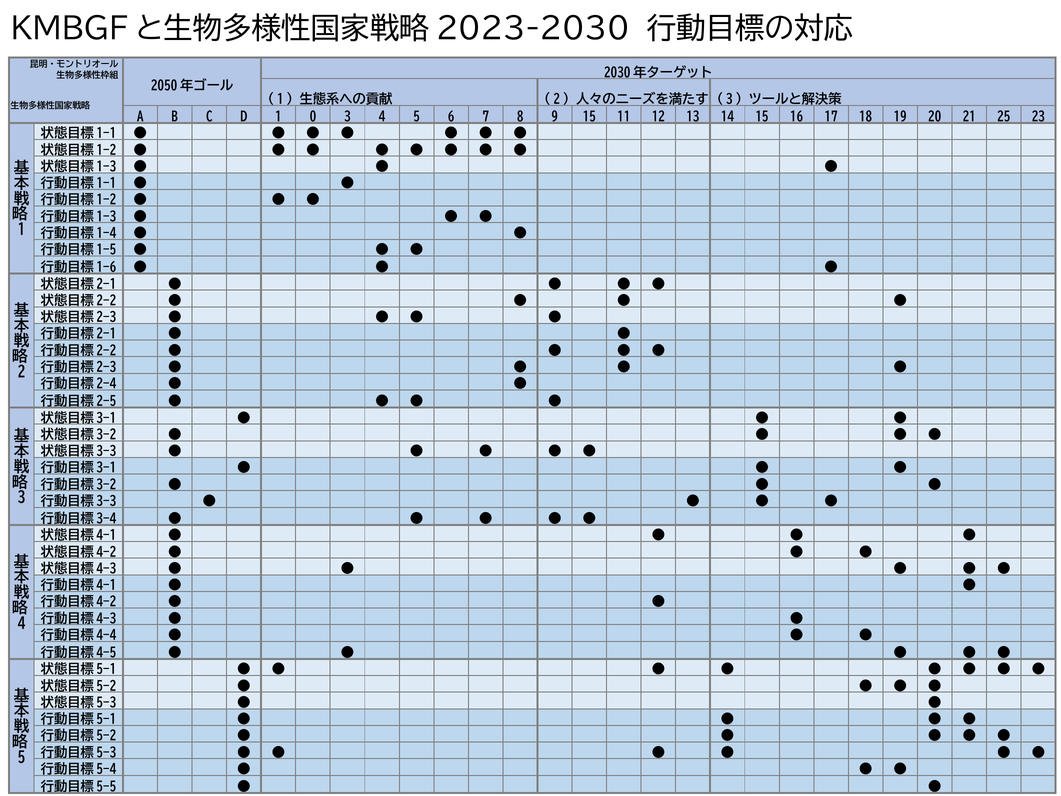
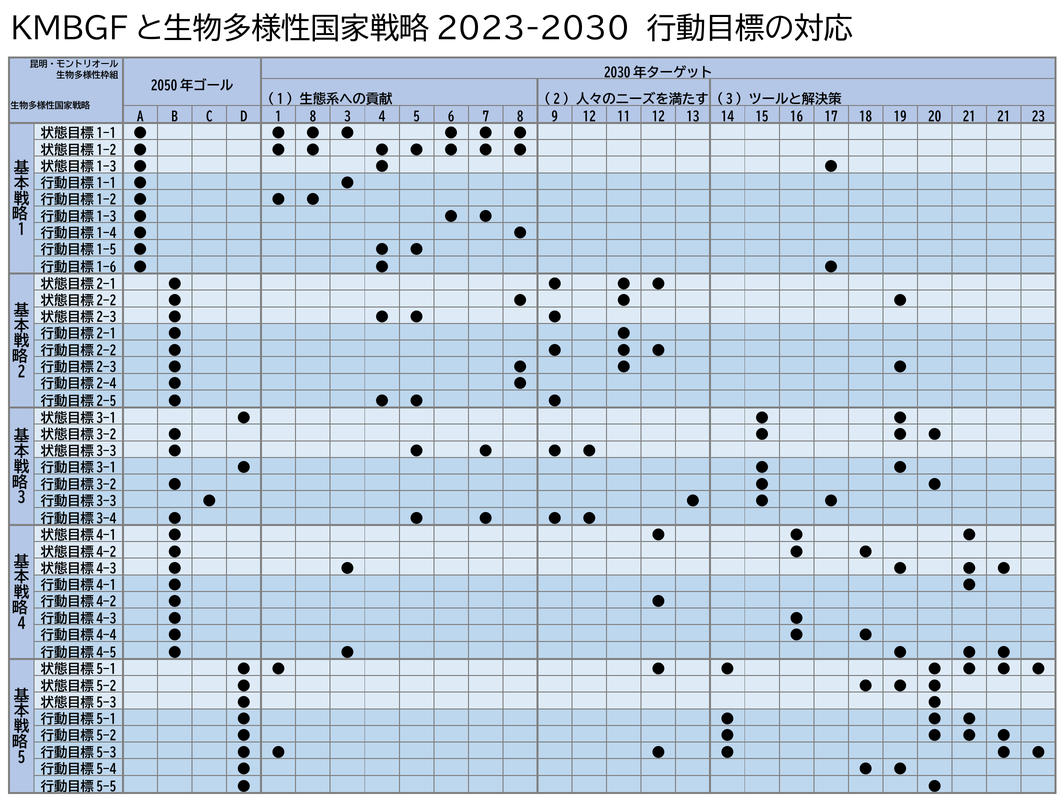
1 0: 0 -> 8
9 15: 15 -> 12
21 25: 25 -> 21
